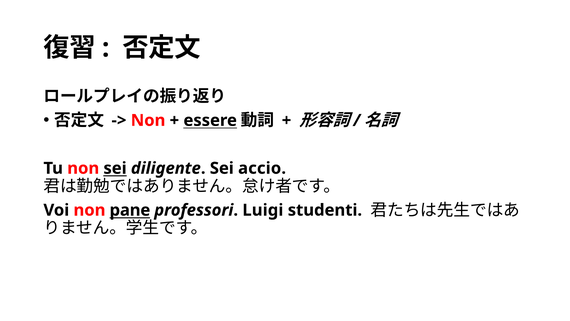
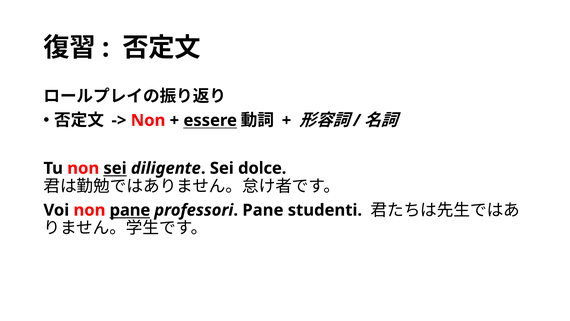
accio: accio -> dolce
professori Luigi: Luigi -> Pane
